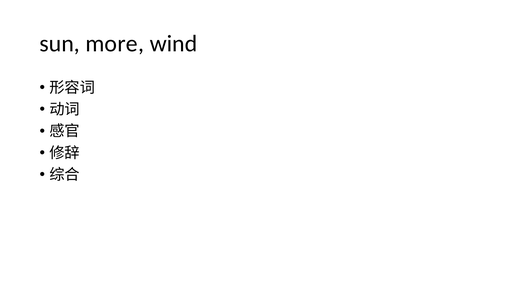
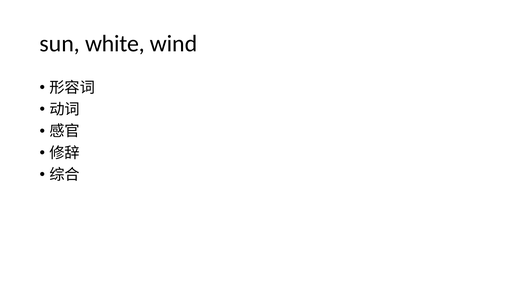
more: more -> white
